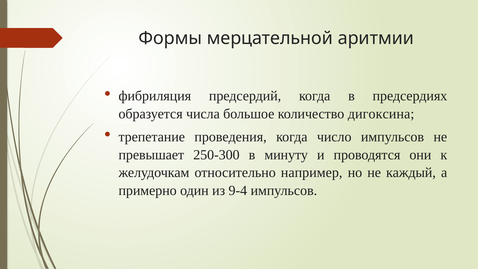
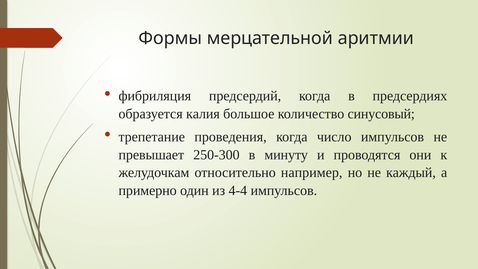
числа: числа -> калия
дигоксина: дигоксина -> синусовый
9-4: 9-4 -> 4-4
